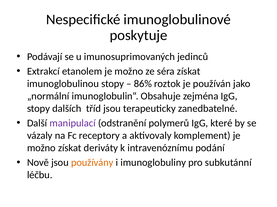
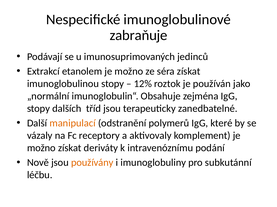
poskytuje: poskytuje -> zabraňuje
86%: 86% -> 12%
manipulací colour: purple -> orange
